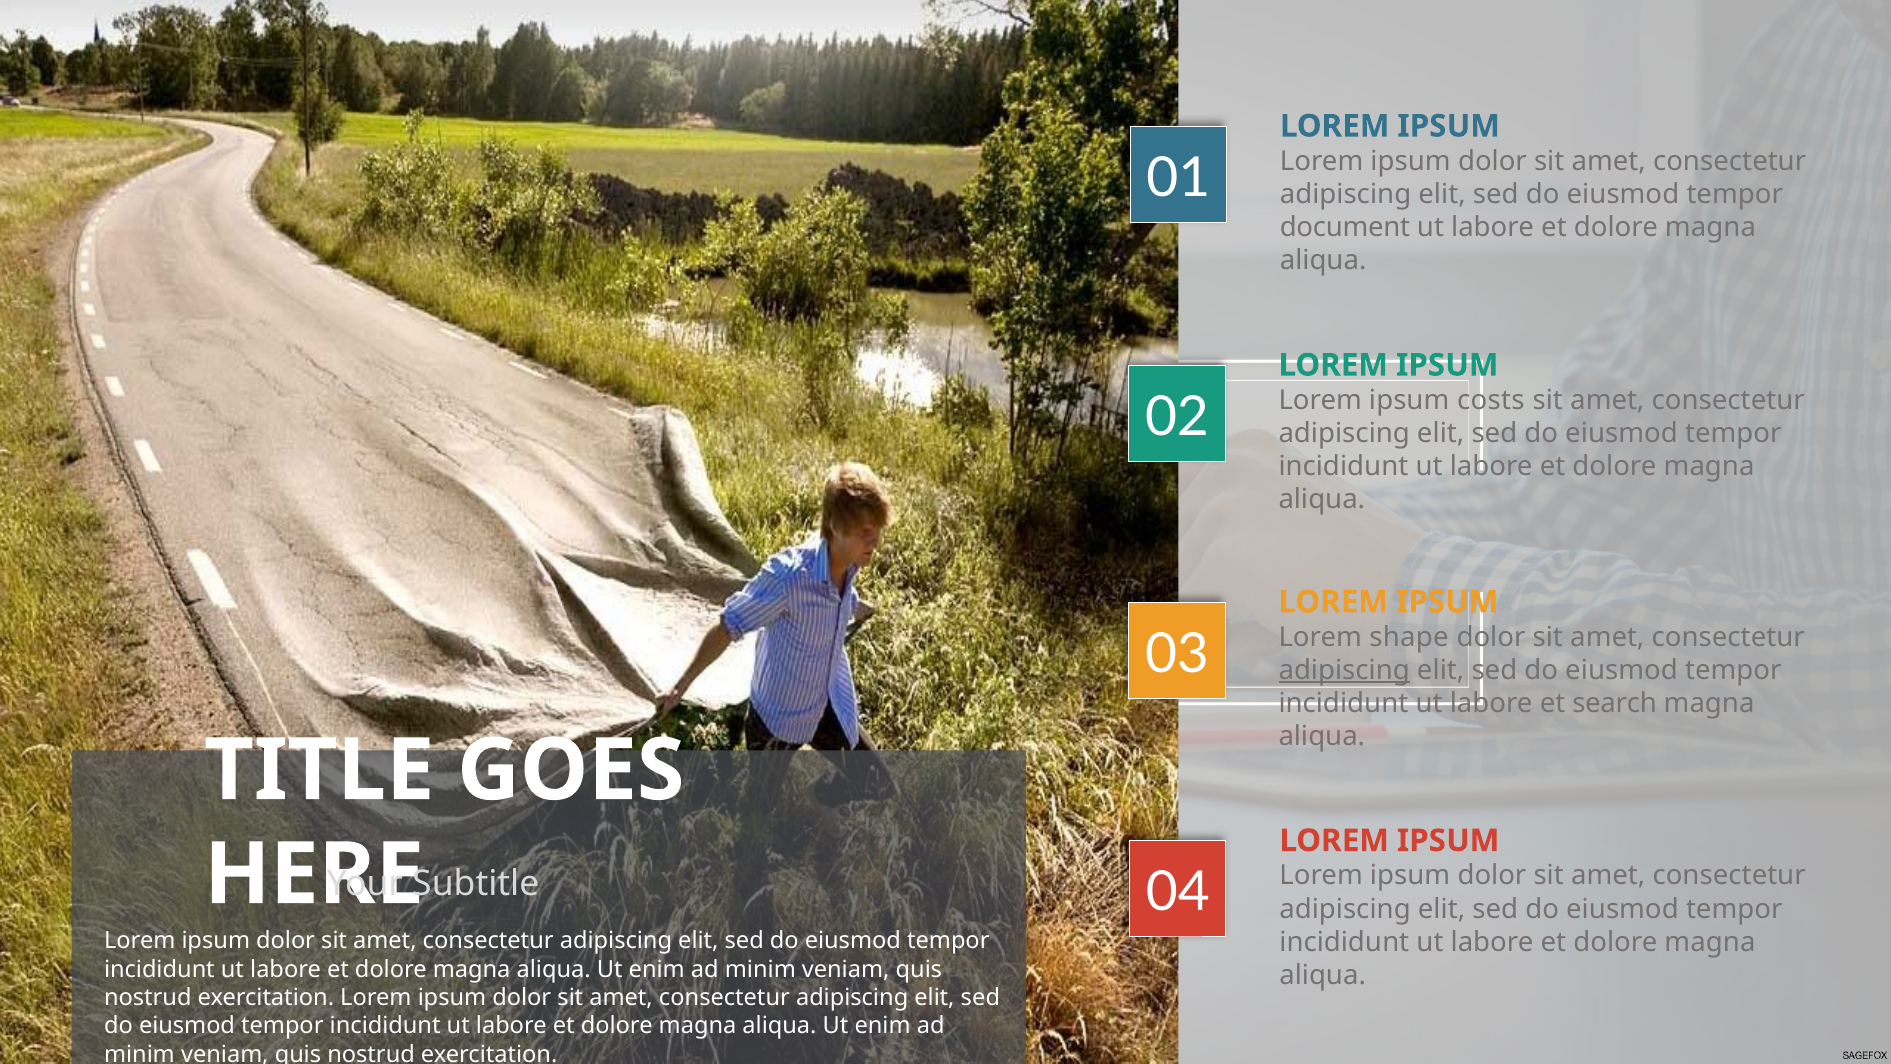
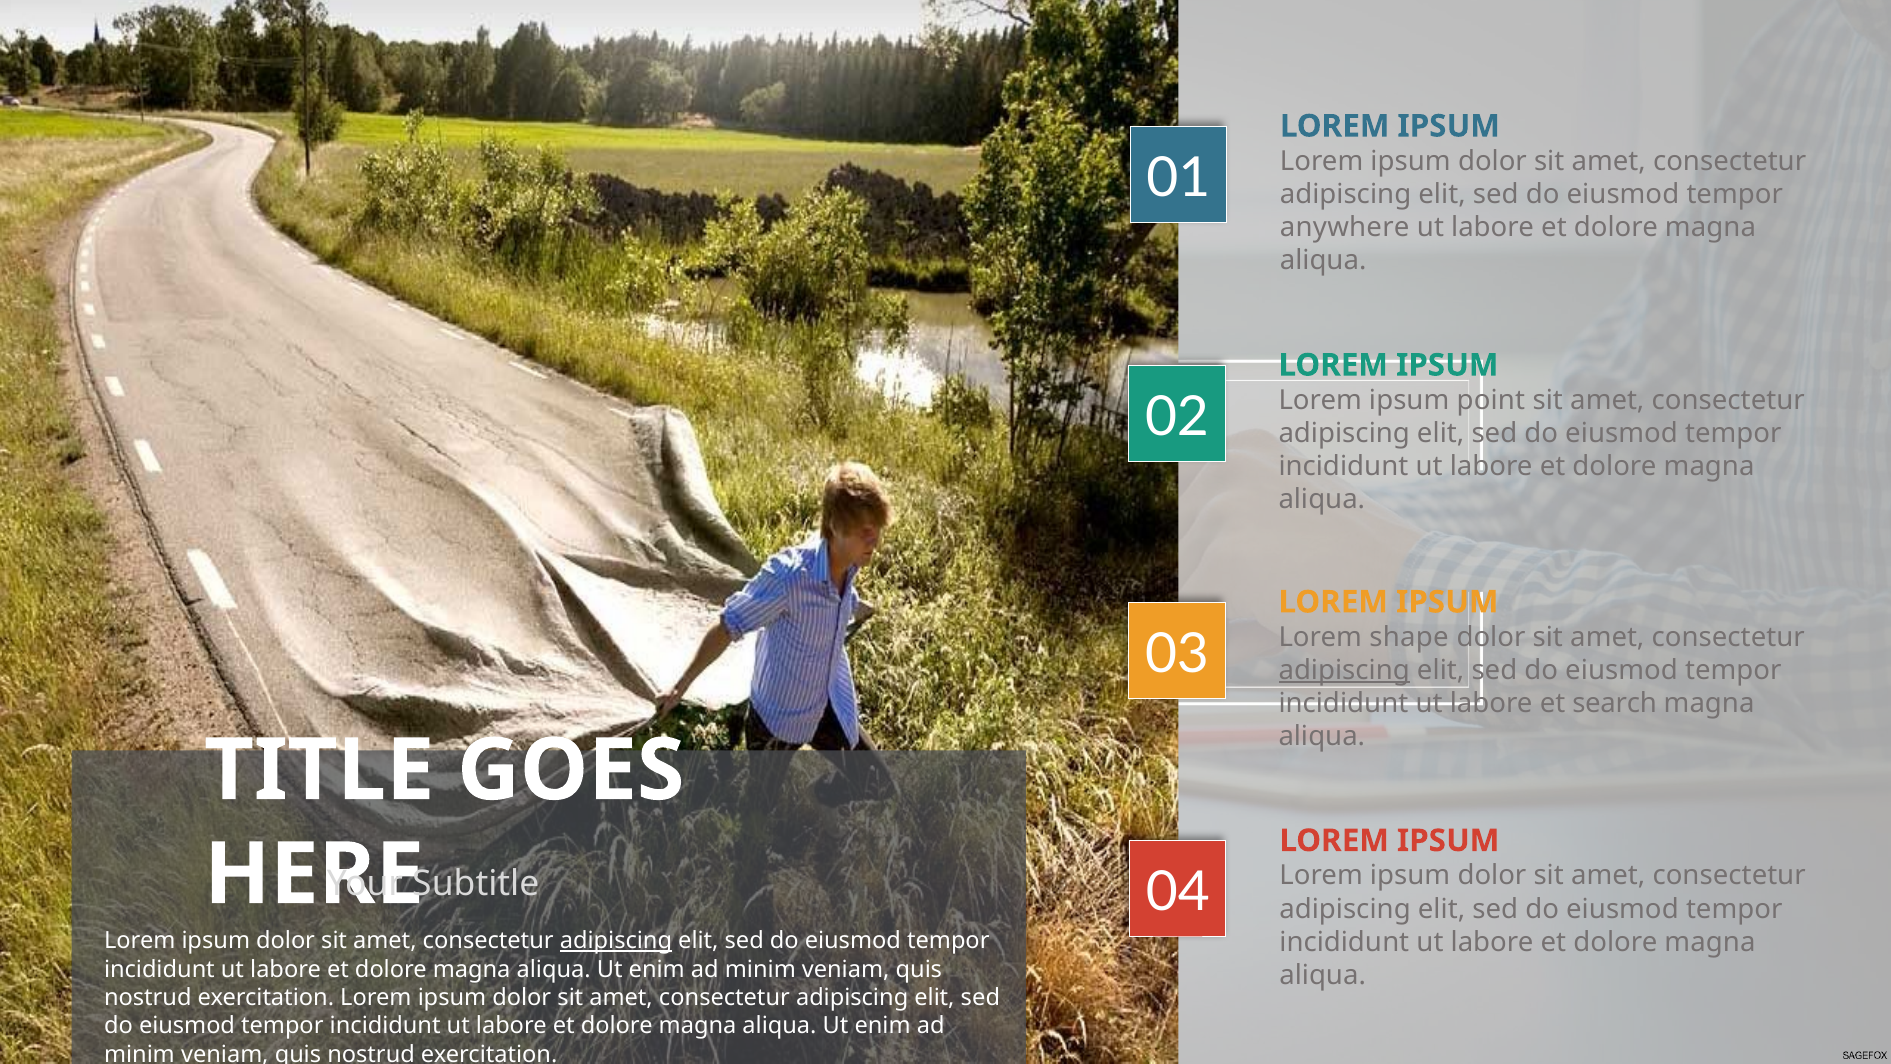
document: document -> anywhere
costs: costs -> point
adipiscing at (616, 941) underline: none -> present
